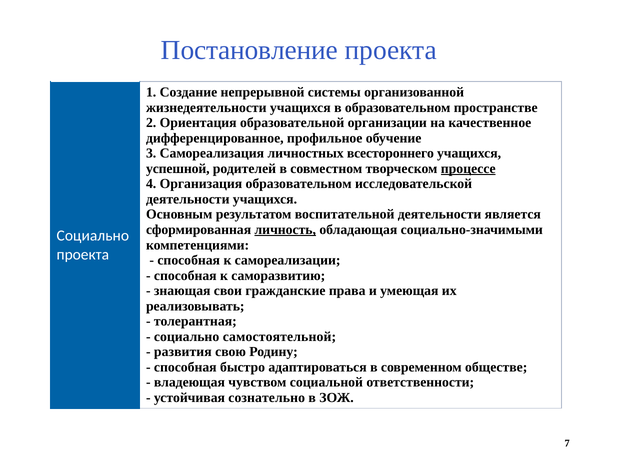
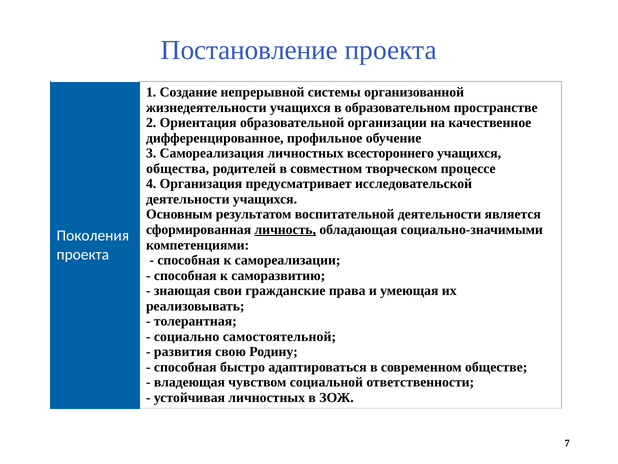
успешной: успешной -> общества
процессе underline: present -> none
Организация образовательном: образовательном -> предусматривает
Социально at (93, 235): Социально -> Поколения
устойчивая сознательно: сознательно -> личностных
